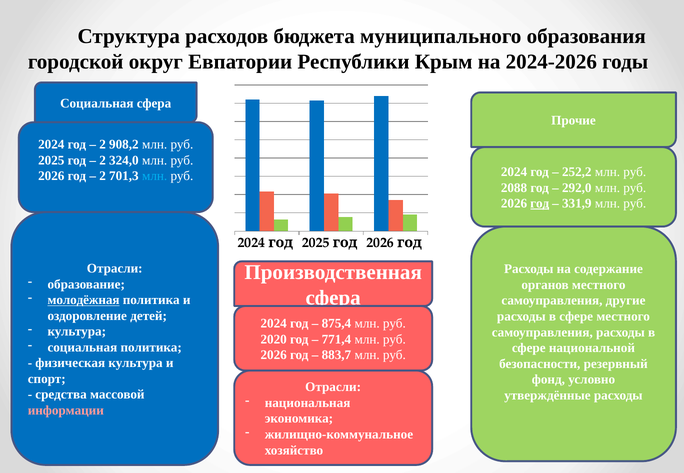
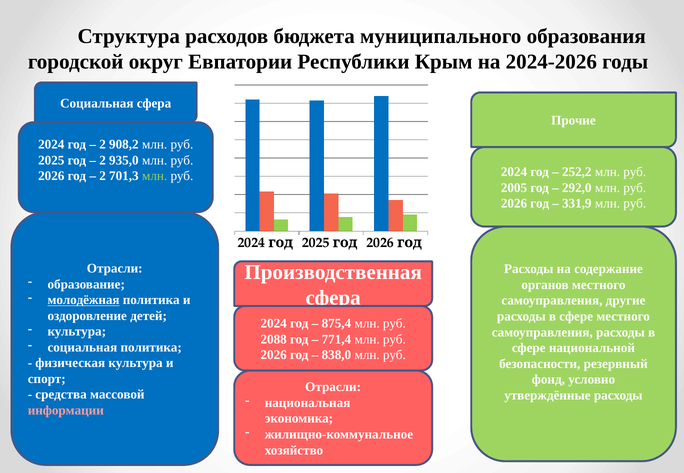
324,0: 324,0 -> 935,0
млн at (155, 176) colour: light blue -> light green
2088: 2088 -> 2005
год at (540, 204) underline: present -> none
2020: 2020 -> 2088
883,7: 883,7 -> 838,0
